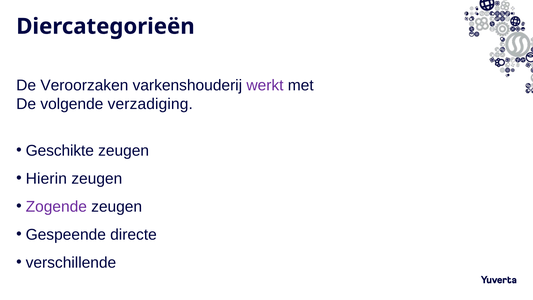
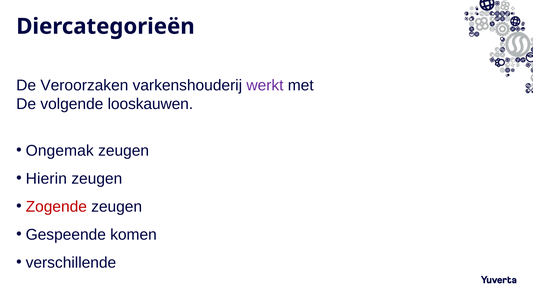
verzadiging: verzadiging -> looskauwen
Geschikte: Geschikte -> Ongemak
Zogende colour: purple -> red
directe: directe -> komen
